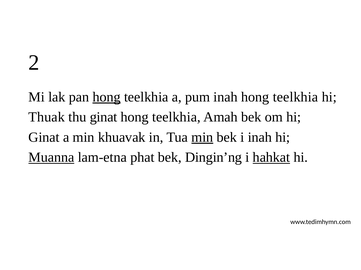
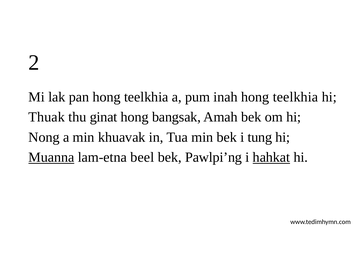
hong at (107, 97) underline: present -> none
teelkhia at (176, 117): teelkhia -> bangsak
Ginat at (44, 138): Ginat -> Nong
min at (202, 138) underline: present -> none
i inah: inah -> tung
phat: phat -> beel
Dingin’ng: Dingin’ng -> Pawlpi’ng
